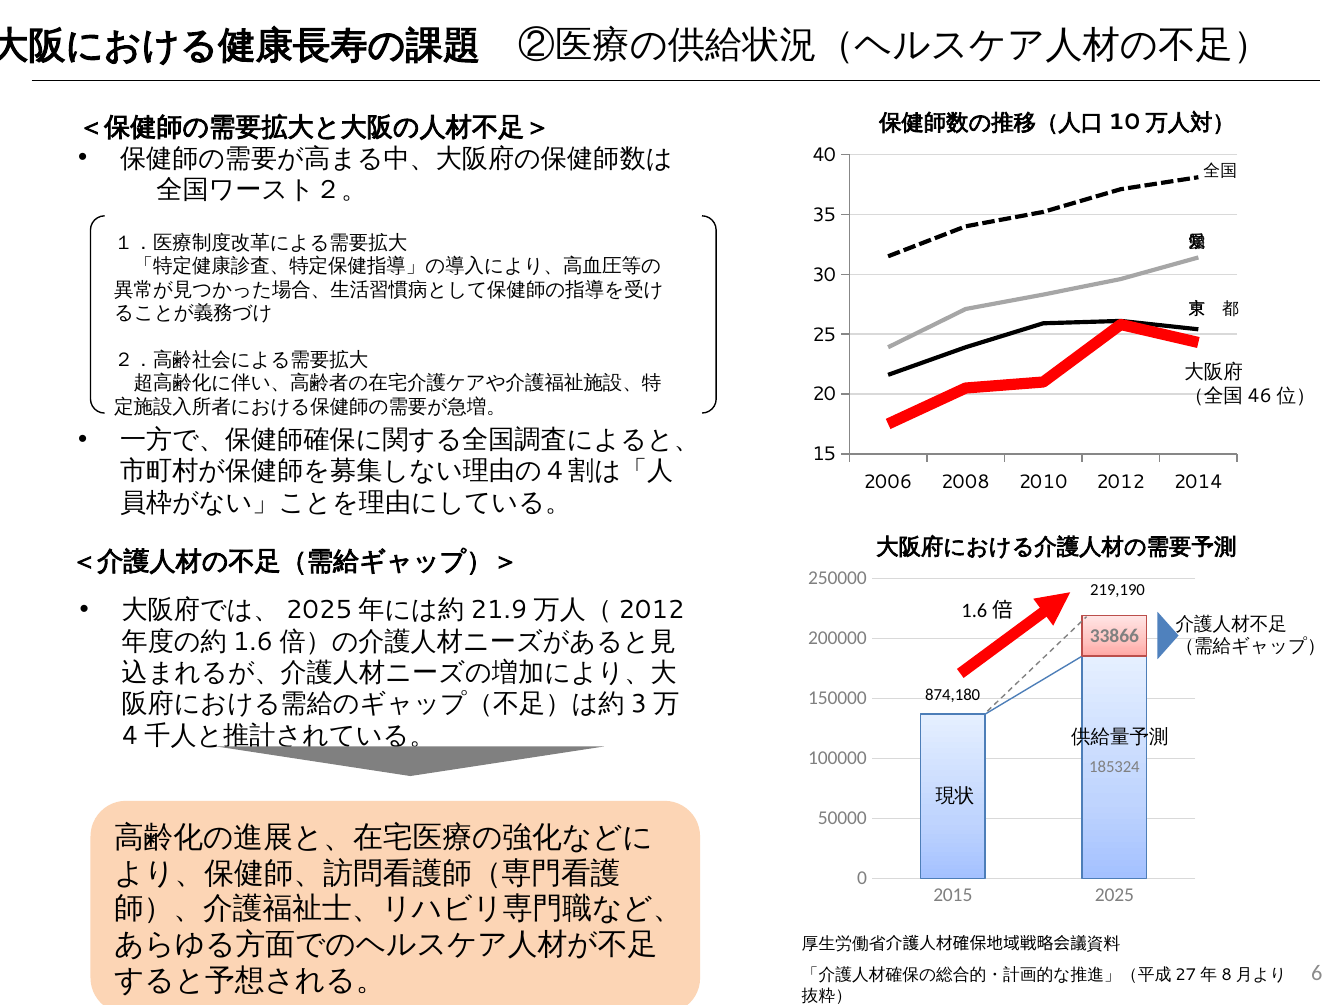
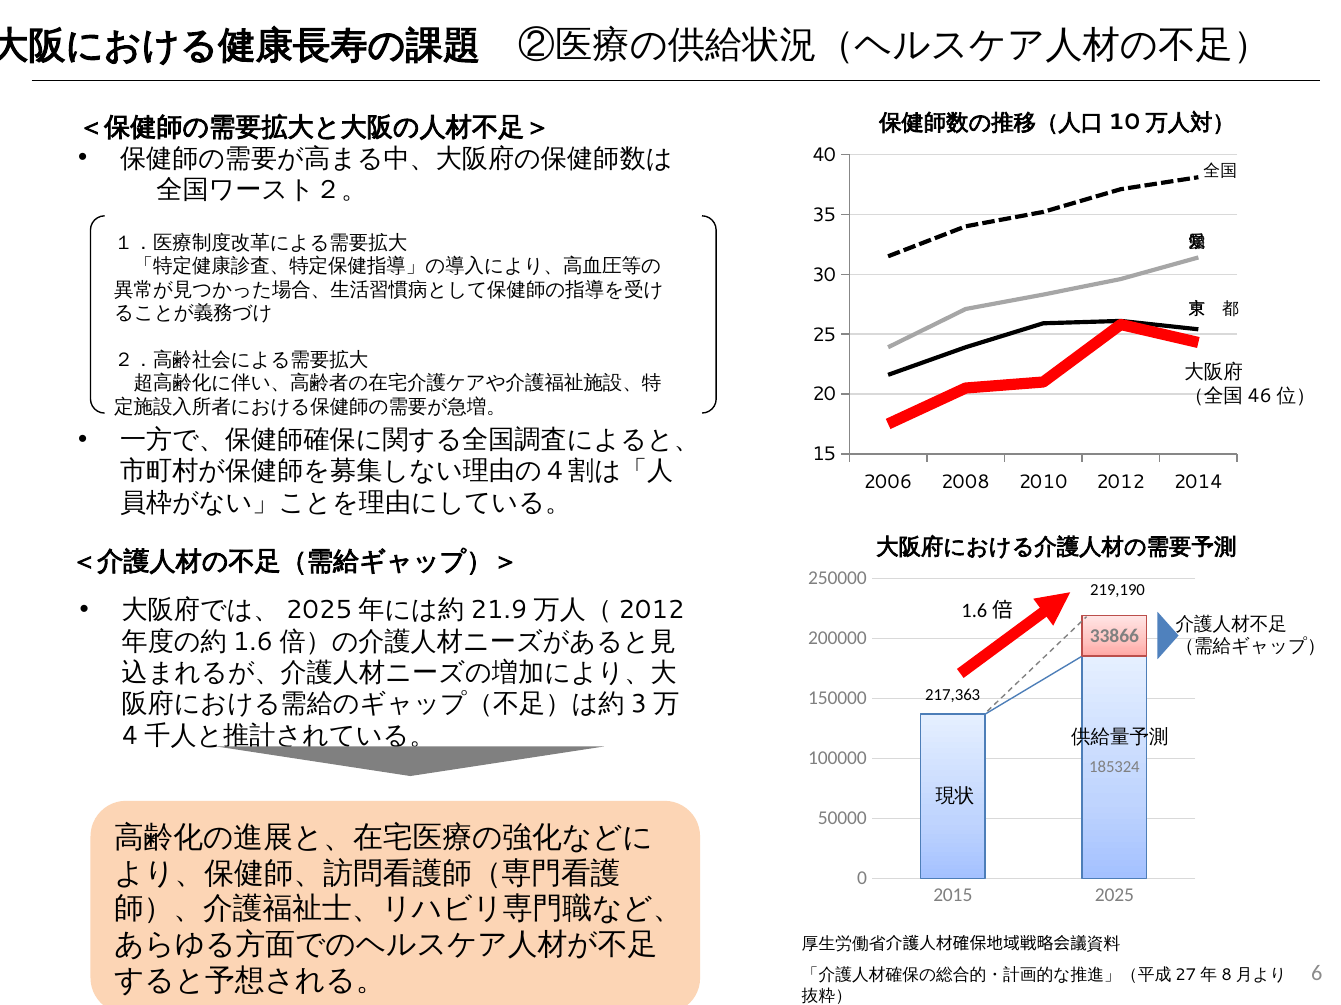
874,180: 874,180 -> 217,363
